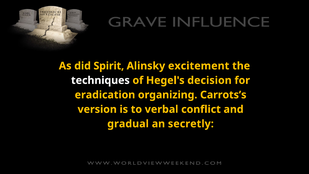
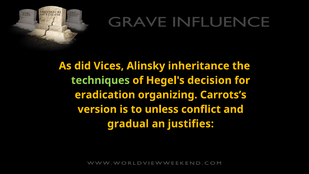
Spirit: Spirit -> Vices
excitement: excitement -> inheritance
techniques colour: white -> light green
verbal: verbal -> unless
secretly: secretly -> justifies
